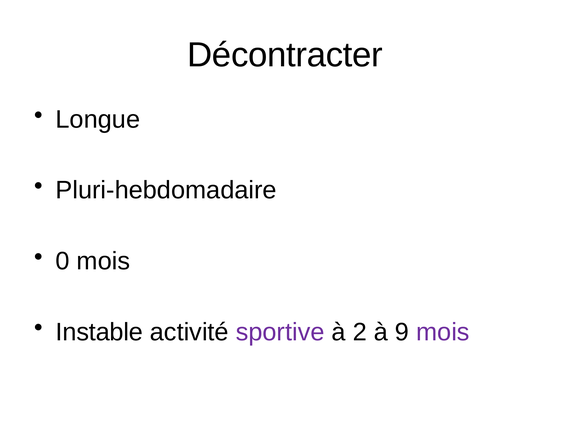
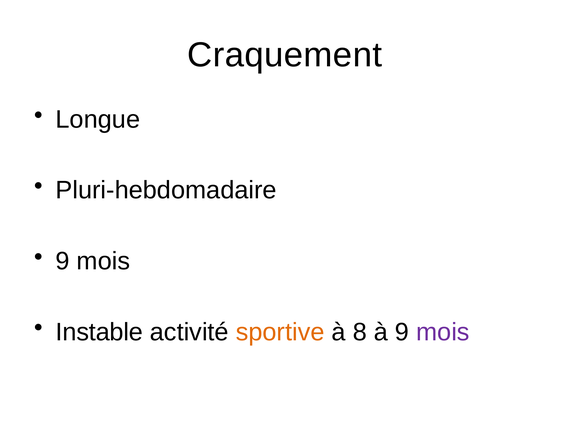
Décontracter: Décontracter -> Craquement
0 at (63, 261): 0 -> 9
sportive colour: purple -> orange
2: 2 -> 8
